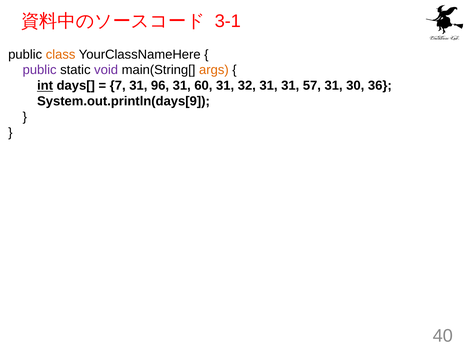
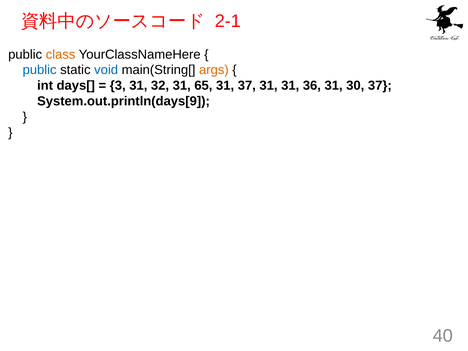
3-1: 3-1 -> 2-1
public at (40, 70) colour: purple -> blue
void colour: purple -> blue
int underline: present -> none
7: 7 -> 3
96: 96 -> 32
60: 60 -> 65
31 32: 32 -> 37
57: 57 -> 36
30 36: 36 -> 37
